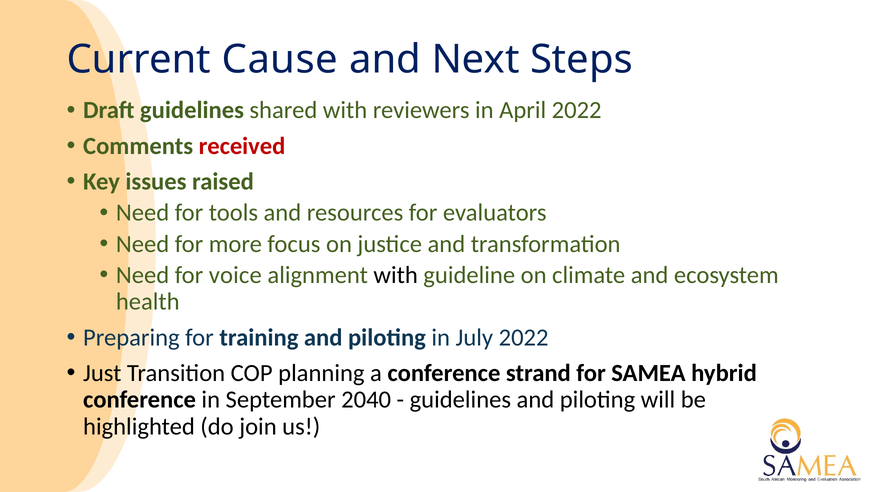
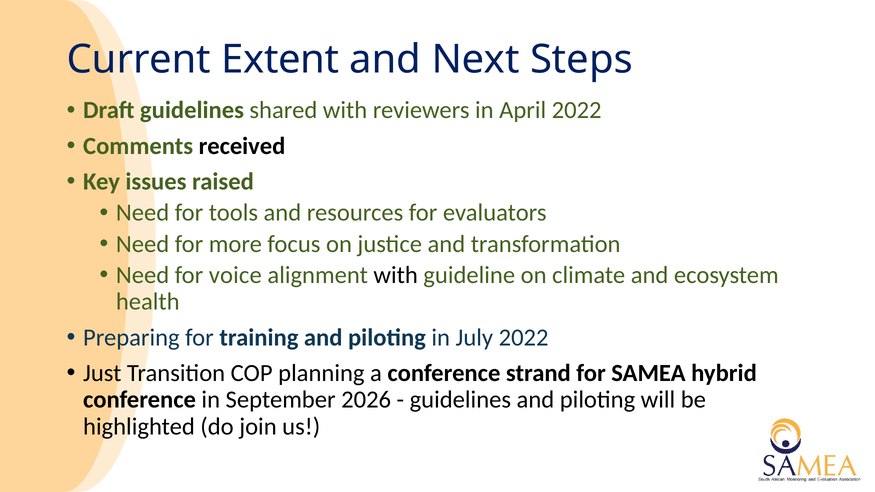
Cause: Cause -> Extent
received colour: red -> black
2040: 2040 -> 2026
